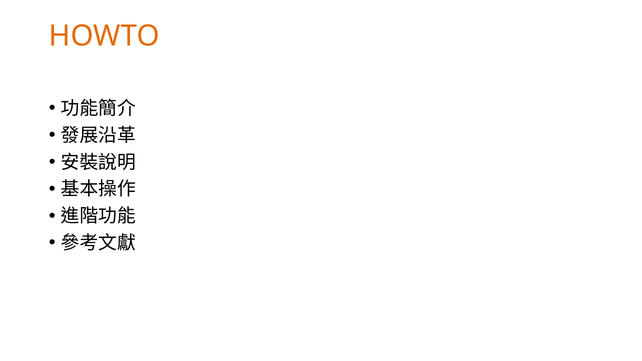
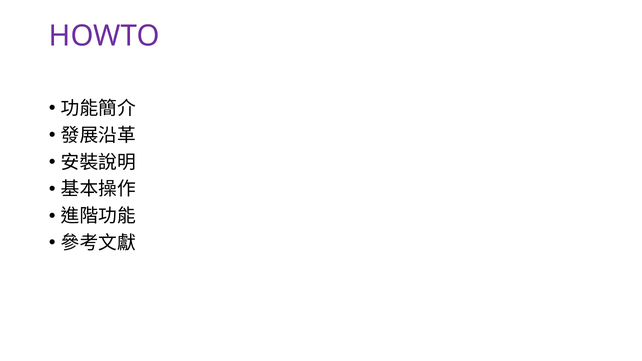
HOWTO colour: orange -> purple
